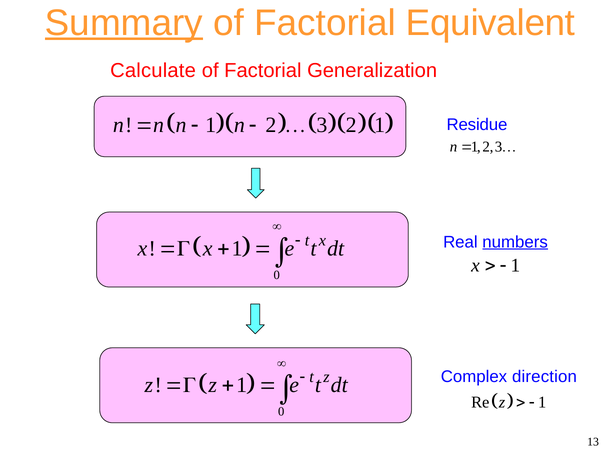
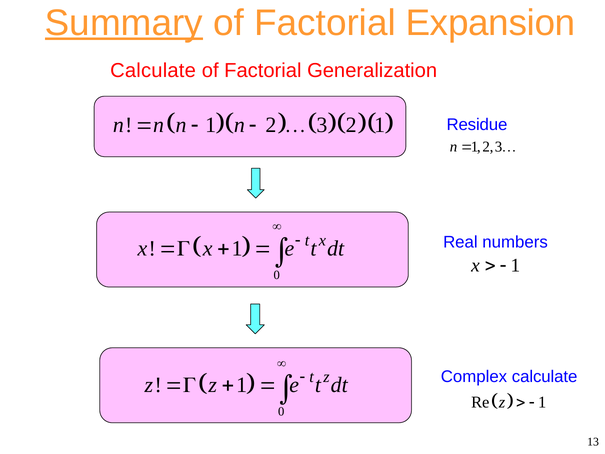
Equivalent: Equivalent -> Expansion
numbers underline: present -> none
Complex direction: direction -> calculate
